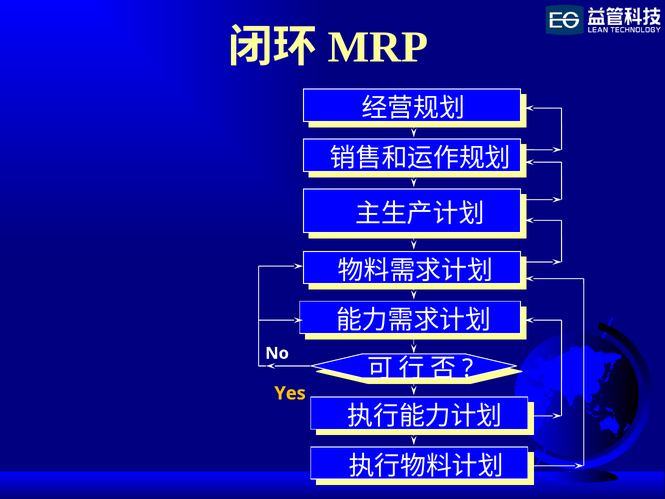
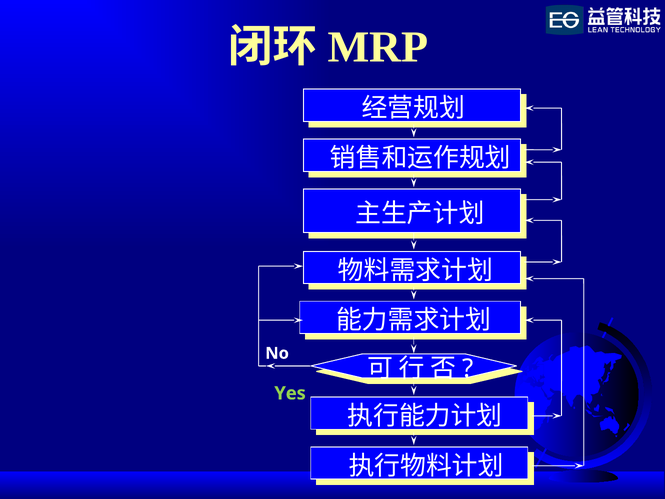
Yes colour: yellow -> light green
